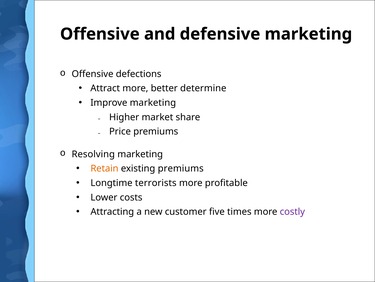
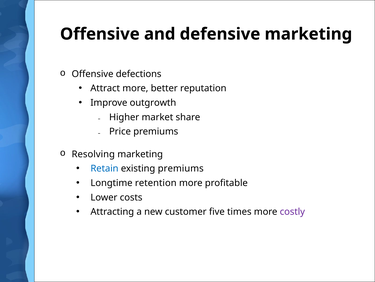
determine: determine -> reputation
Improve marketing: marketing -> outgrowth
Retain colour: orange -> blue
terrorists: terrorists -> retention
